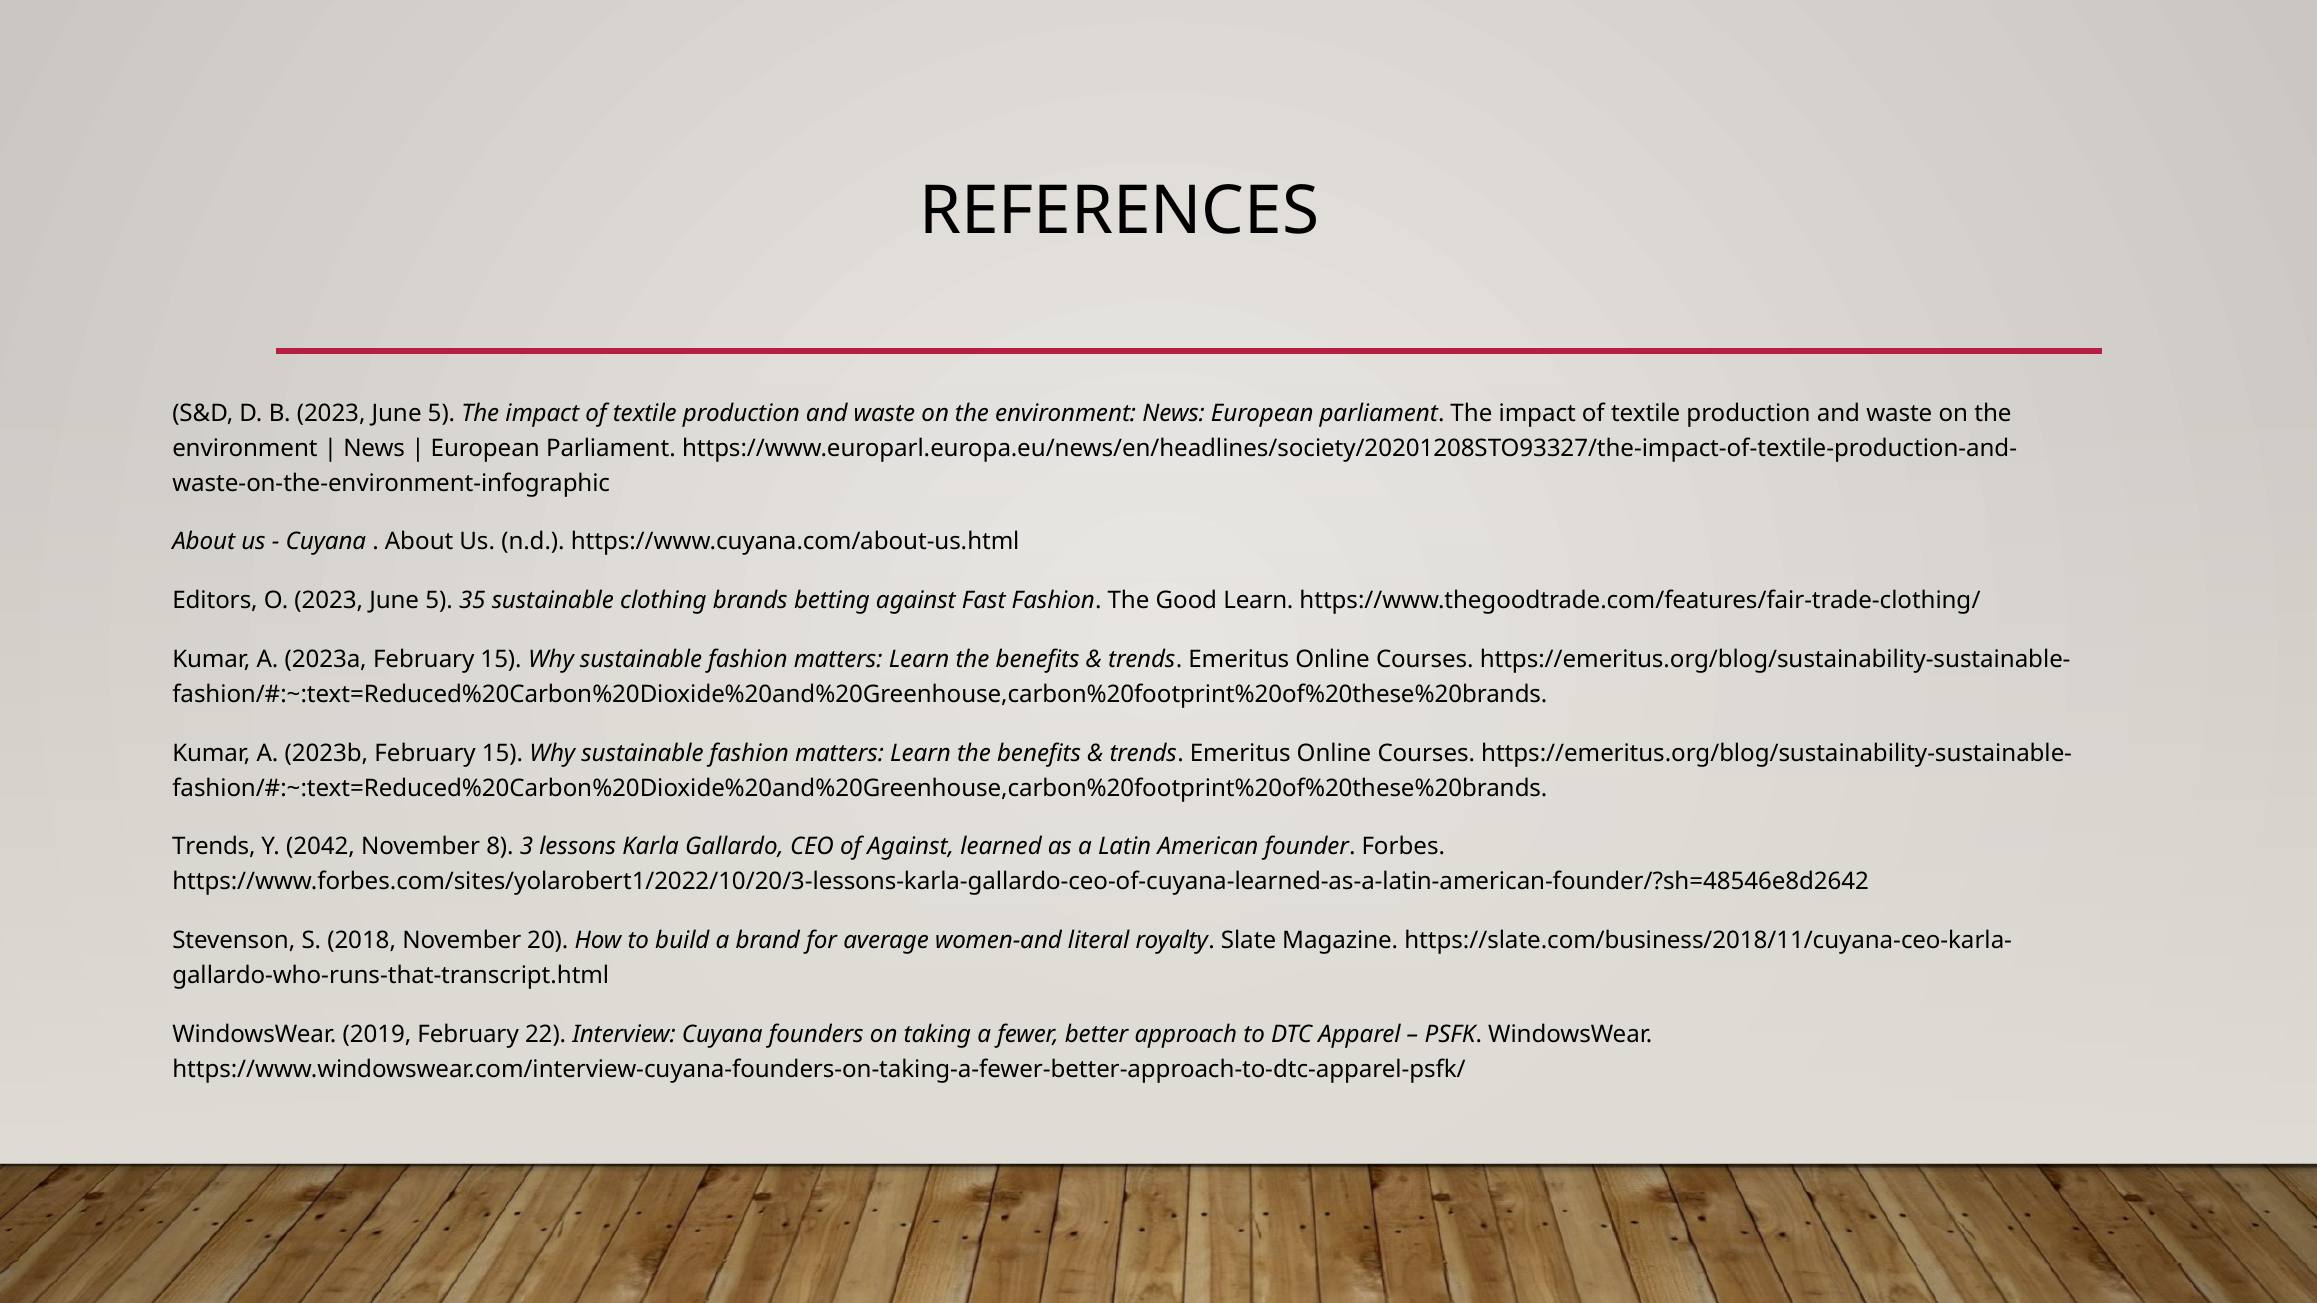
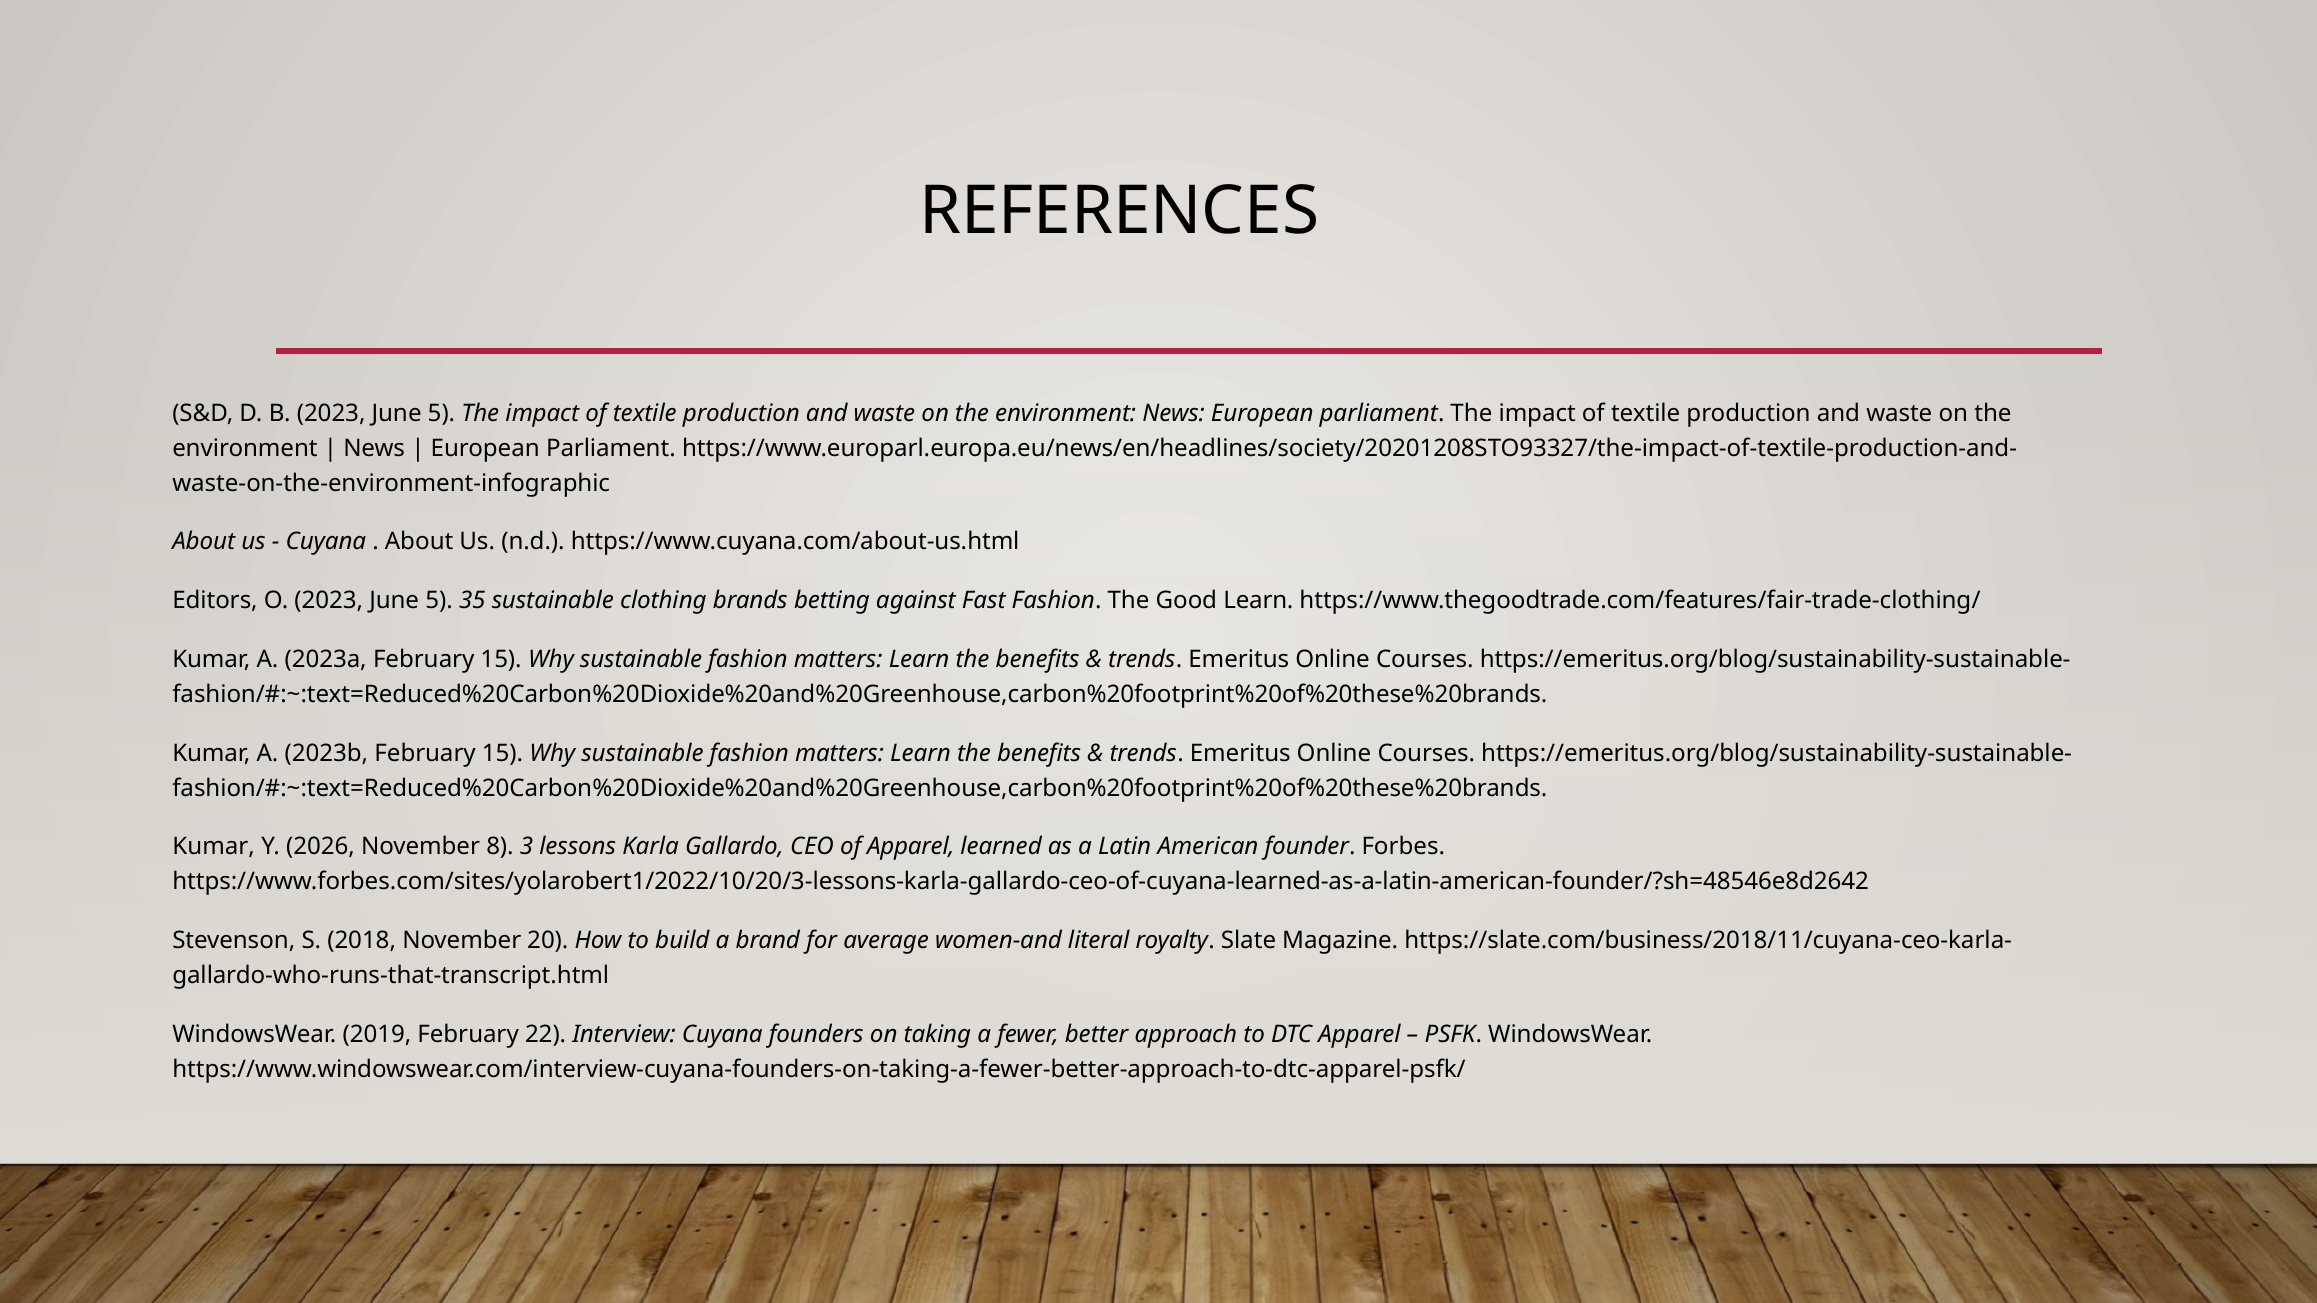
Trends at (214, 847): Trends -> Kumar
2042: 2042 -> 2026
of Against: Against -> Apparel
